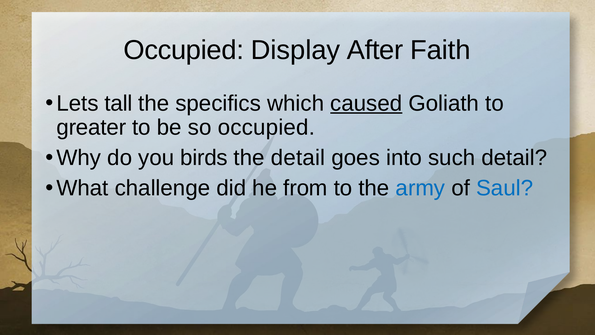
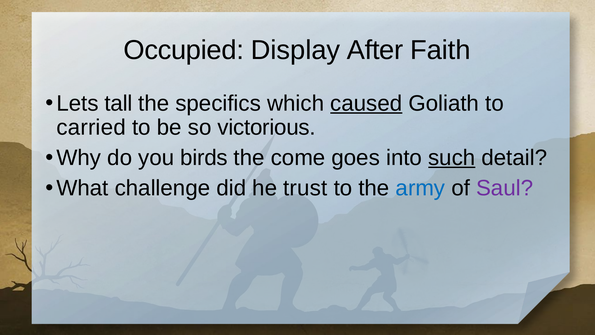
greater: greater -> carried
so occupied: occupied -> victorious
the detail: detail -> come
such underline: none -> present
from: from -> trust
Saul colour: blue -> purple
